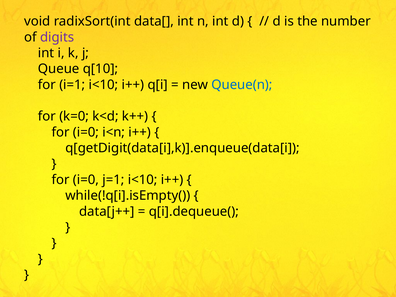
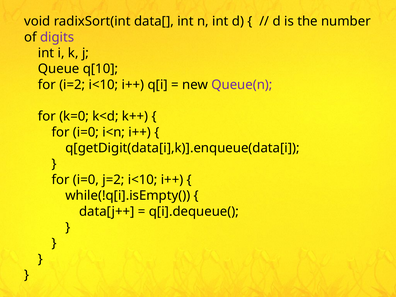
i=1: i=1 -> i=2
Queue(n colour: blue -> purple
j=1: j=1 -> j=2
